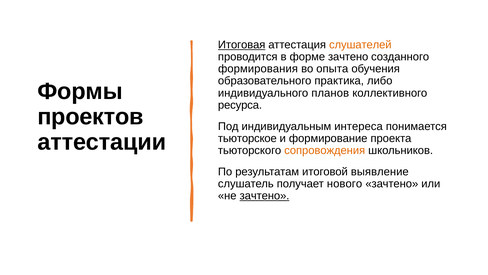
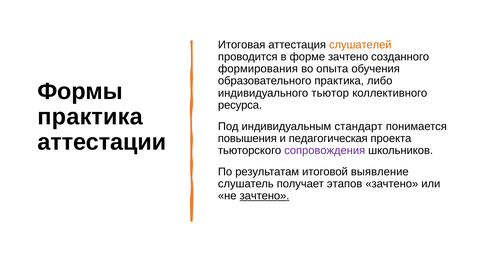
Итоговая underline: present -> none
планов: планов -> тьютор
проектов at (90, 116): проектов -> практика
интереса: интереса -> стандарт
тьюторское: тьюторское -> повышения
формирование: формирование -> педагогическая
сопровождения colour: orange -> purple
нового: нового -> этапов
